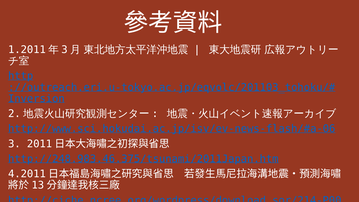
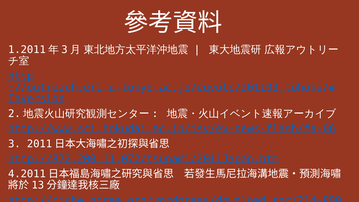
http://248.983.46.375/tsunami/2011Japan.htm: http://248.983.46.375/tsunami/2011Japan.htm -> http://872.200.11.072/tsunami/2011Japan.htm
